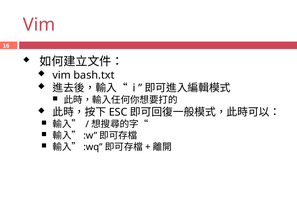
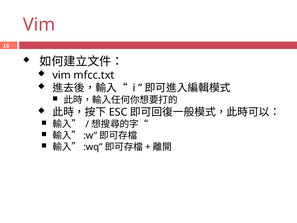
bash.txt: bash.txt -> mfcc.txt
